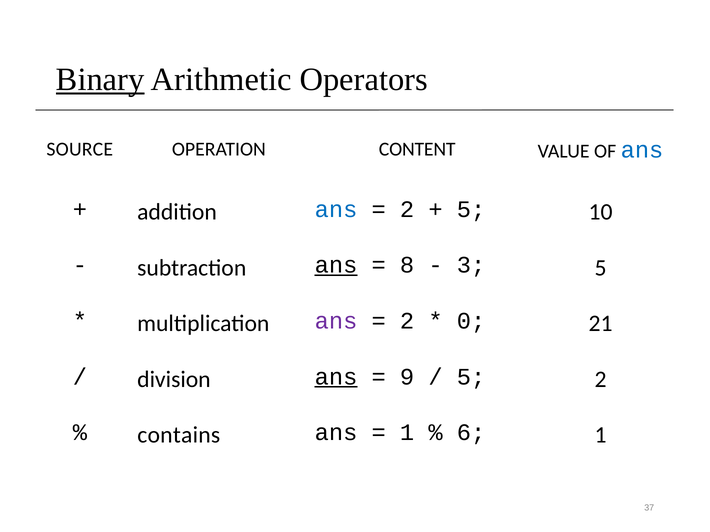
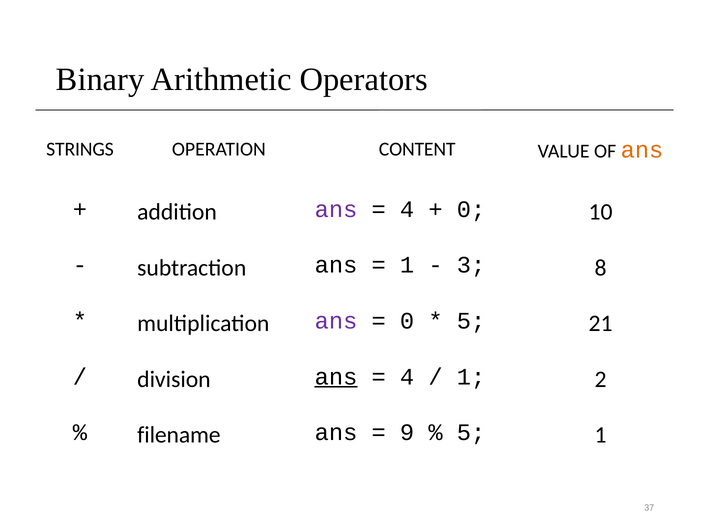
Binary underline: present -> none
SOURCE: SOURCE -> STRINGS
ans at (642, 150) colour: blue -> orange
ans at (336, 210) colour: blue -> purple
2 at (407, 210): 2 -> 4
5 at (471, 210): 5 -> 0
ans at (336, 265) underline: present -> none
8 at (407, 265): 8 -> 1
3 5: 5 -> 8
2 at (407, 321): 2 -> 0
0 at (471, 321): 0 -> 5
9 at (407, 377): 9 -> 4
5 at (471, 377): 5 -> 1
contains: contains -> filename
1 at (407, 433): 1 -> 9
6 at (471, 433): 6 -> 5
